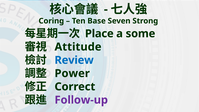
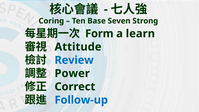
Place: Place -> Form
some: some -> learn
Follow-up colour: purple -> blue
